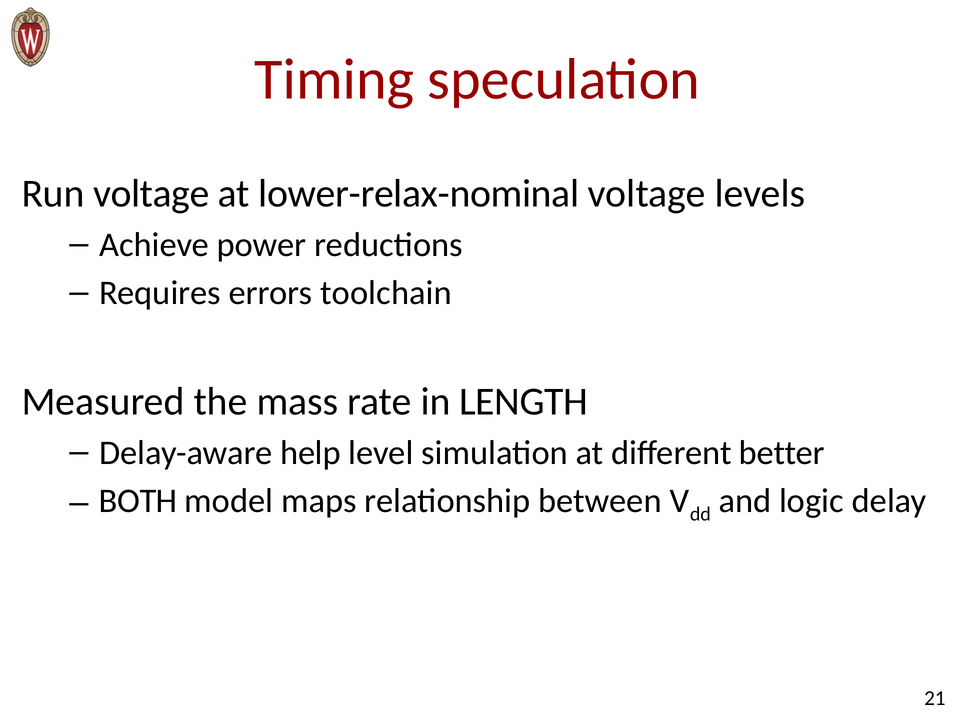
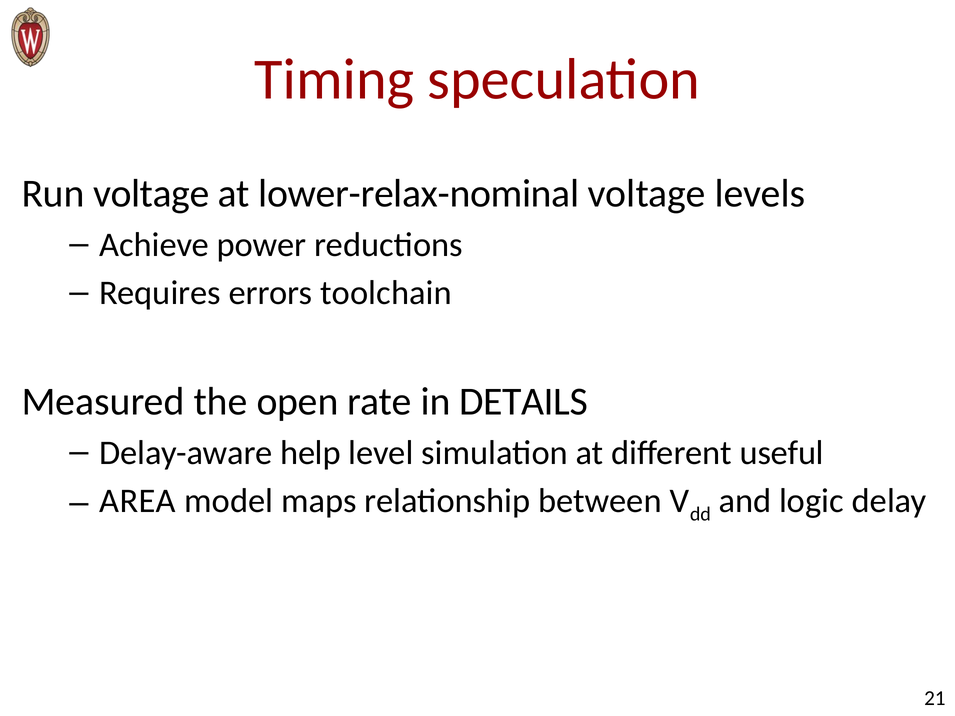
mass: mass -> open
LENGTH: LENGTH -> DETAILS
better: better -> useful
BOTH: BOTH -> AREA
